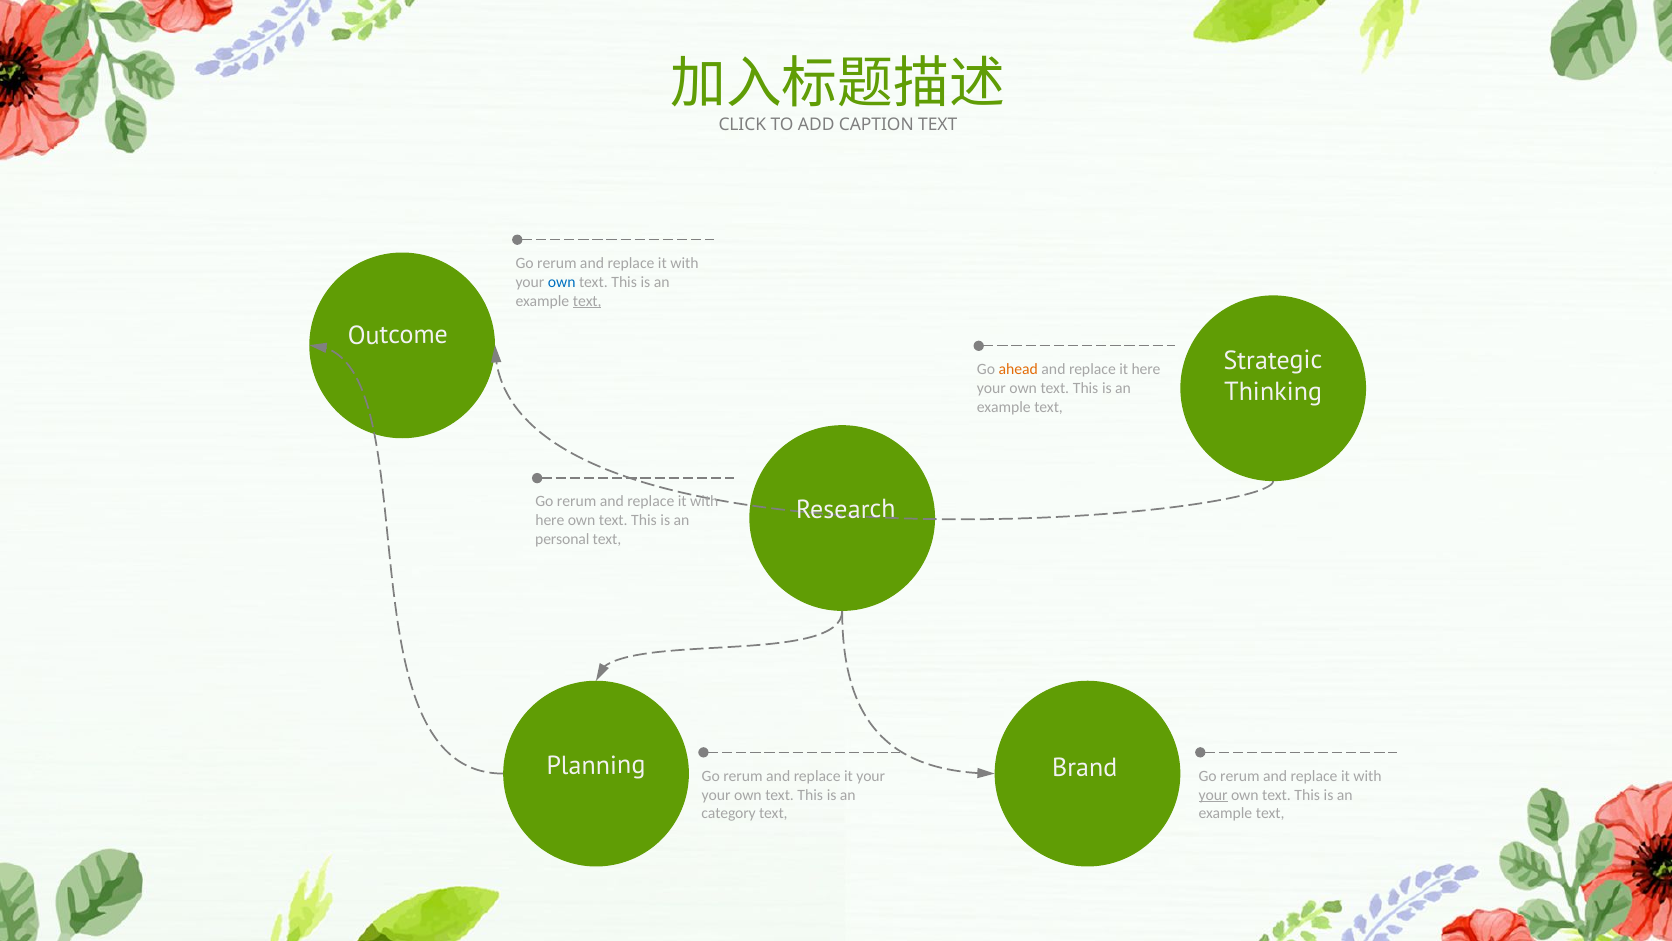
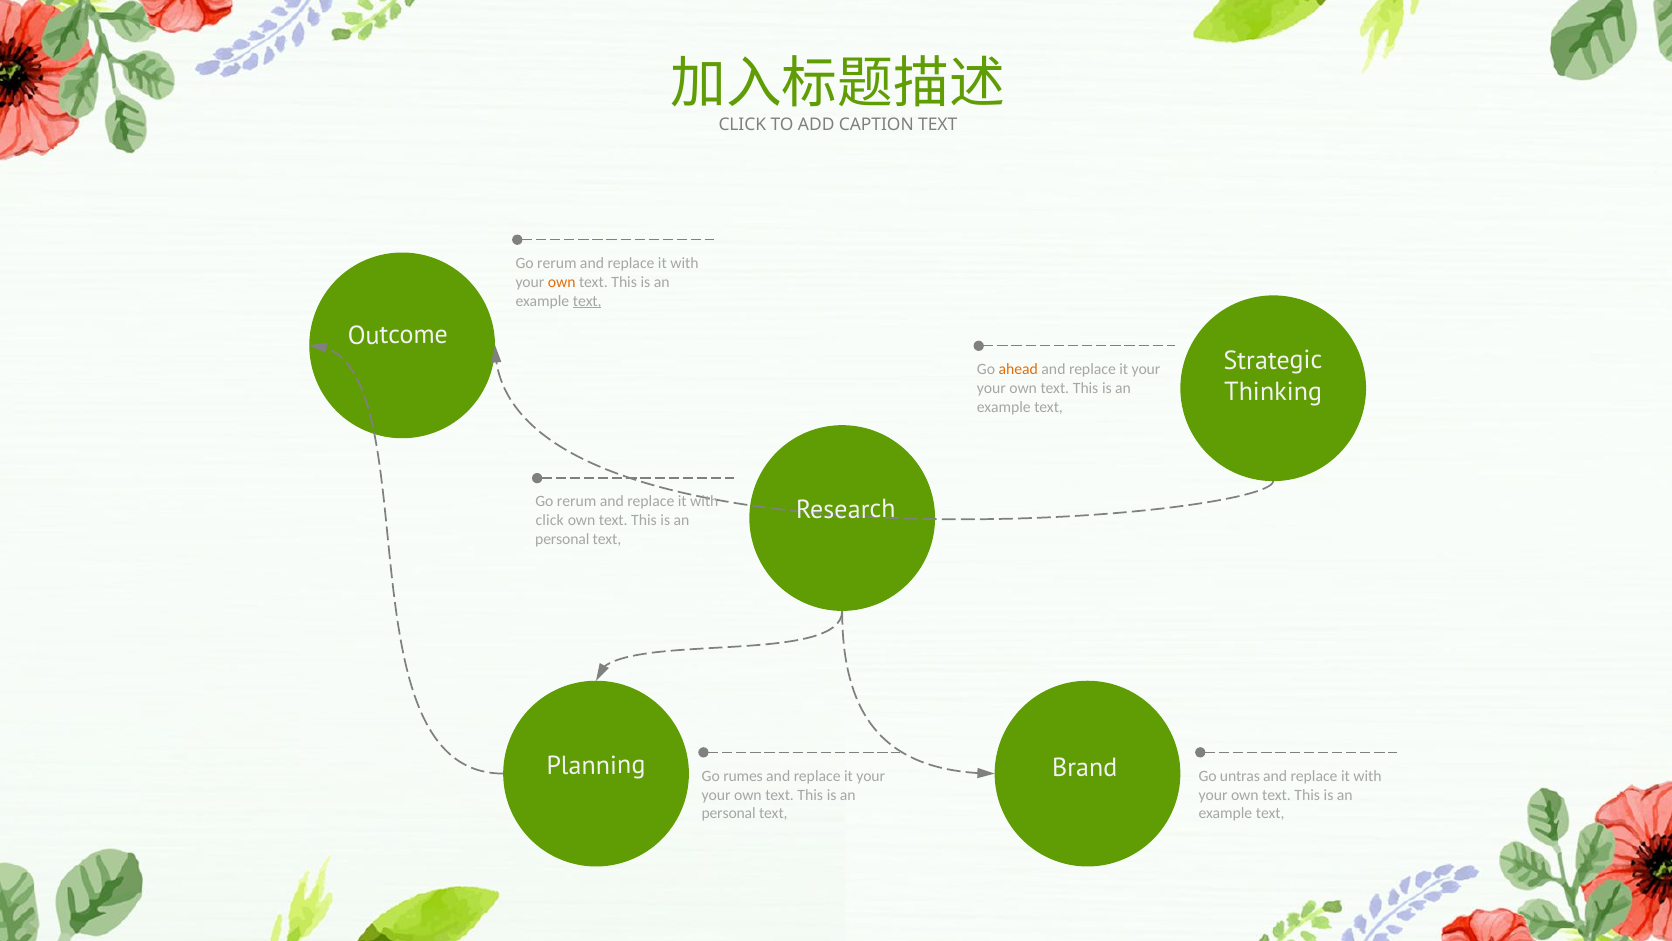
own at (562, 282) colour: blue -> orange
here at (1146, 369): here -> your
here at (550, 520): here -> click
rerum at (743, 776): rerum -> rumes
rerum at (1240, 776): rerum -> untras
your at (1213, 795) underline: present -> none
category at (729, 814): category -> personal
